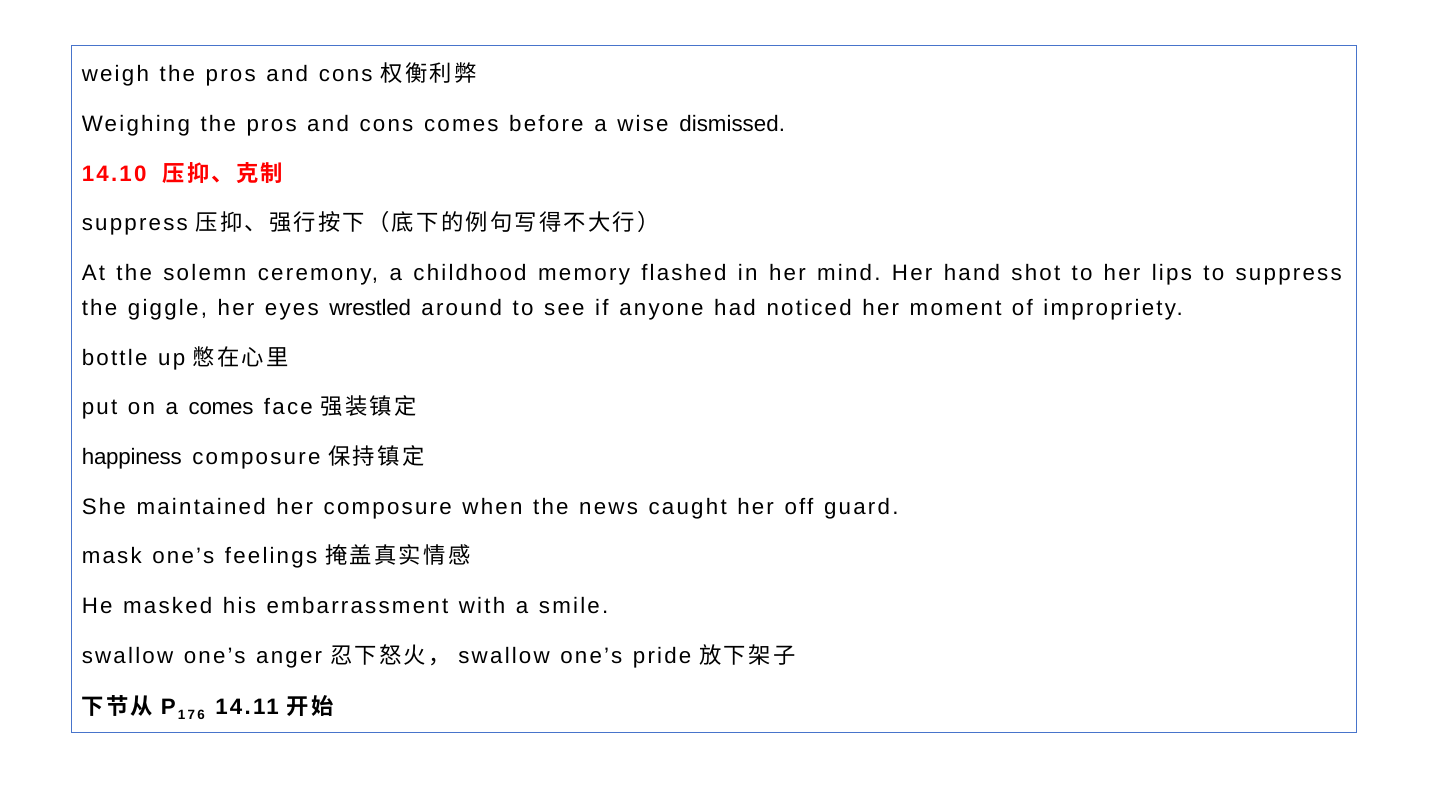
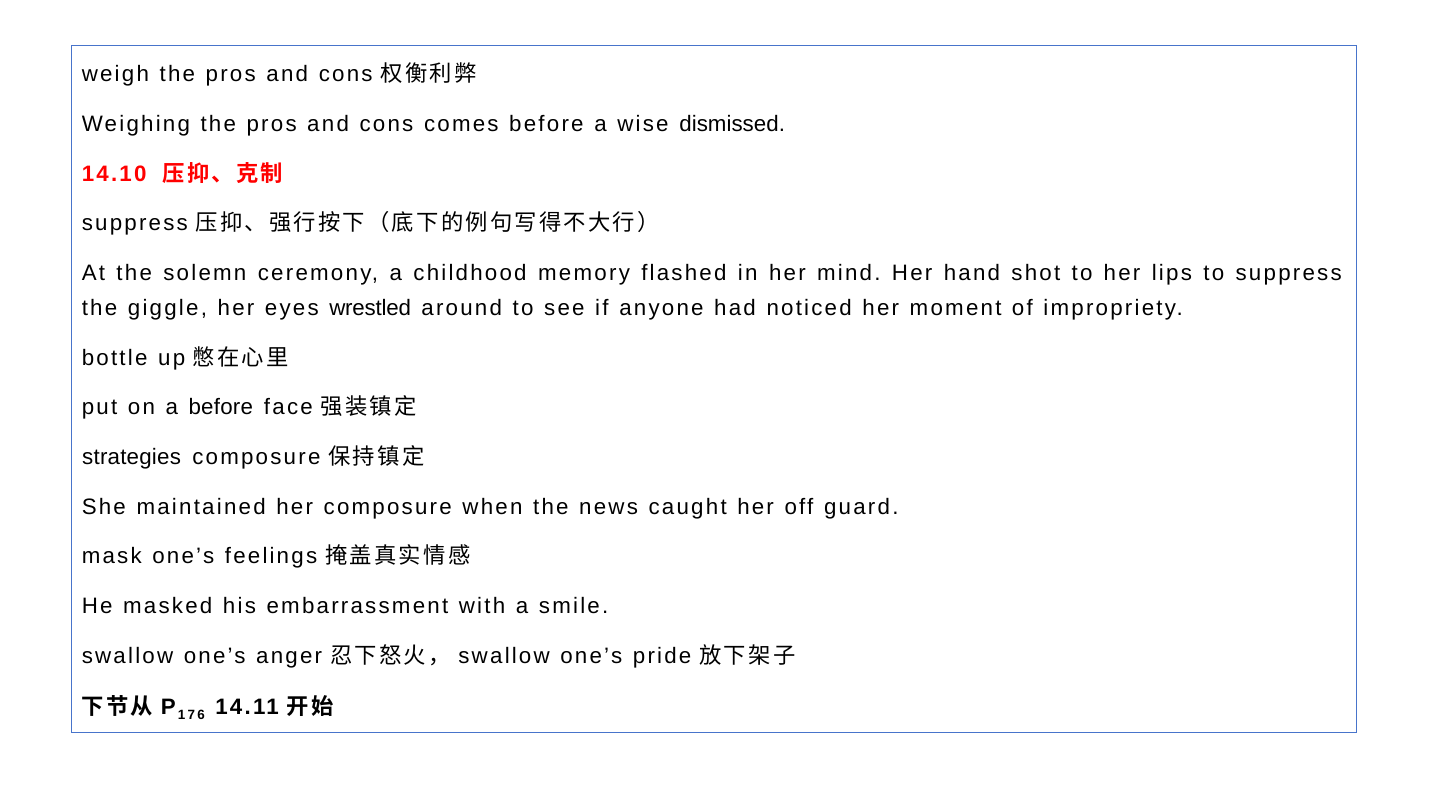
a comes: comes -> before
happiness: happiness -> strategies
